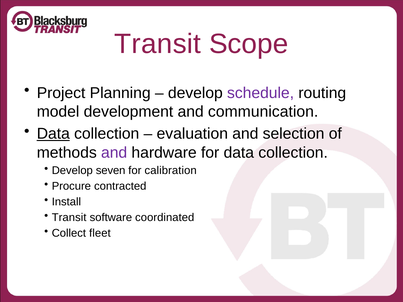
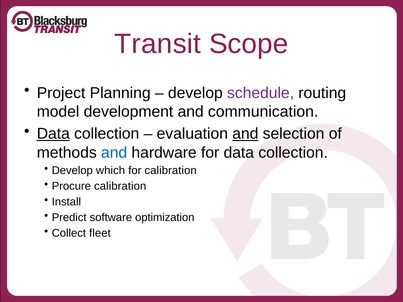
and at (245, 134) underline: none -> present
and at (114, 153) colour: purple -> blue
seven: seven -> which
Procure contracted: contracted -> calibration
Transit at (69, 218): Transit -> Predict
coordinated: coordinated -> optimization
